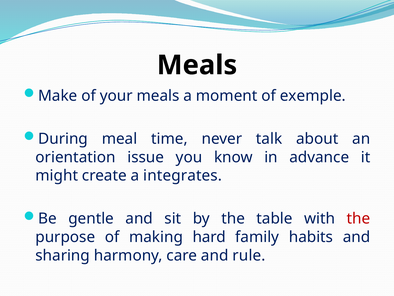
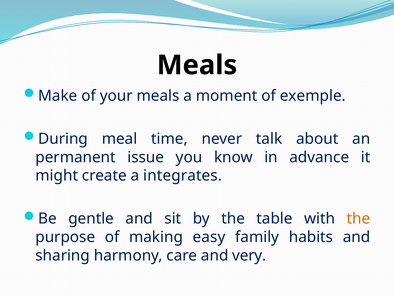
orientation: orientation -> permanent
the at (358, 218) colour: red -> orange
hard: hard -> easy
rule: rule -> very
